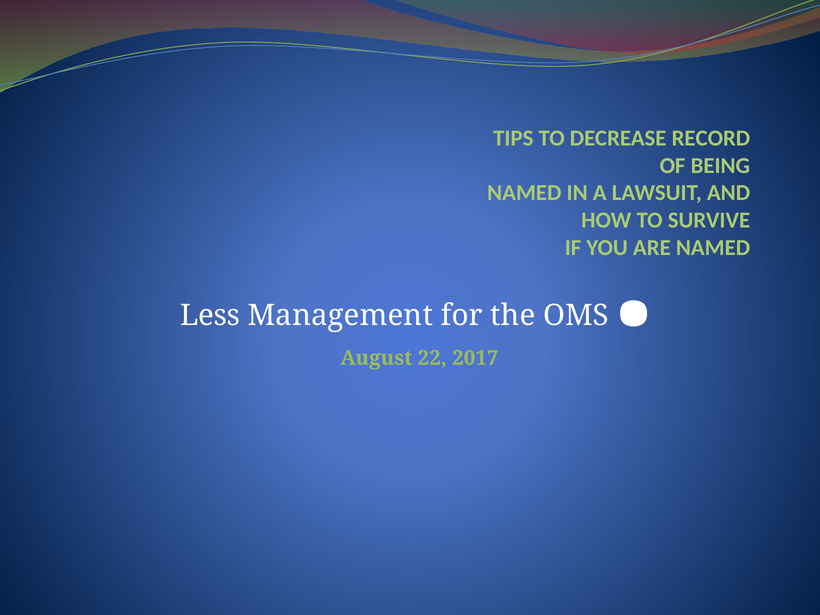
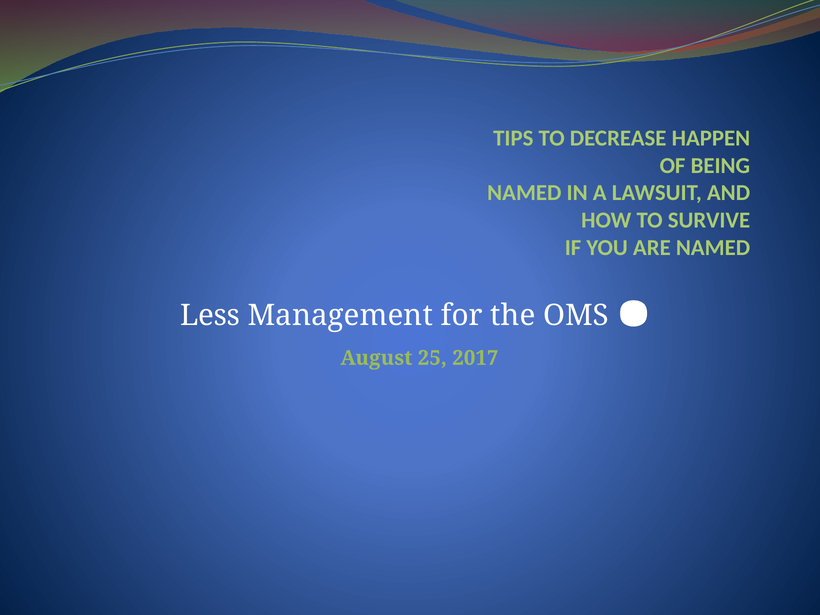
RECORD: RECORD -> HAPPEN
22: 22 -> 25
